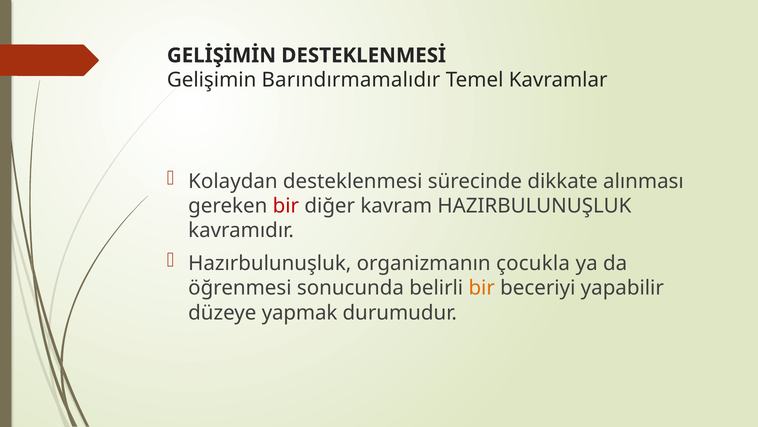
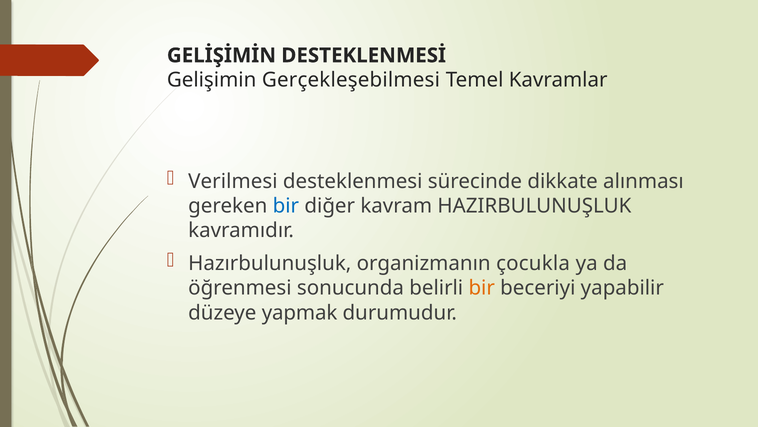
Barındırmamalıdır: Barındırmamalıdır -> Gerçekleşebilmesi
Kolaydan: Kolaydan -> Verilmesi
bir at (286, 206) colour: red -> blue
